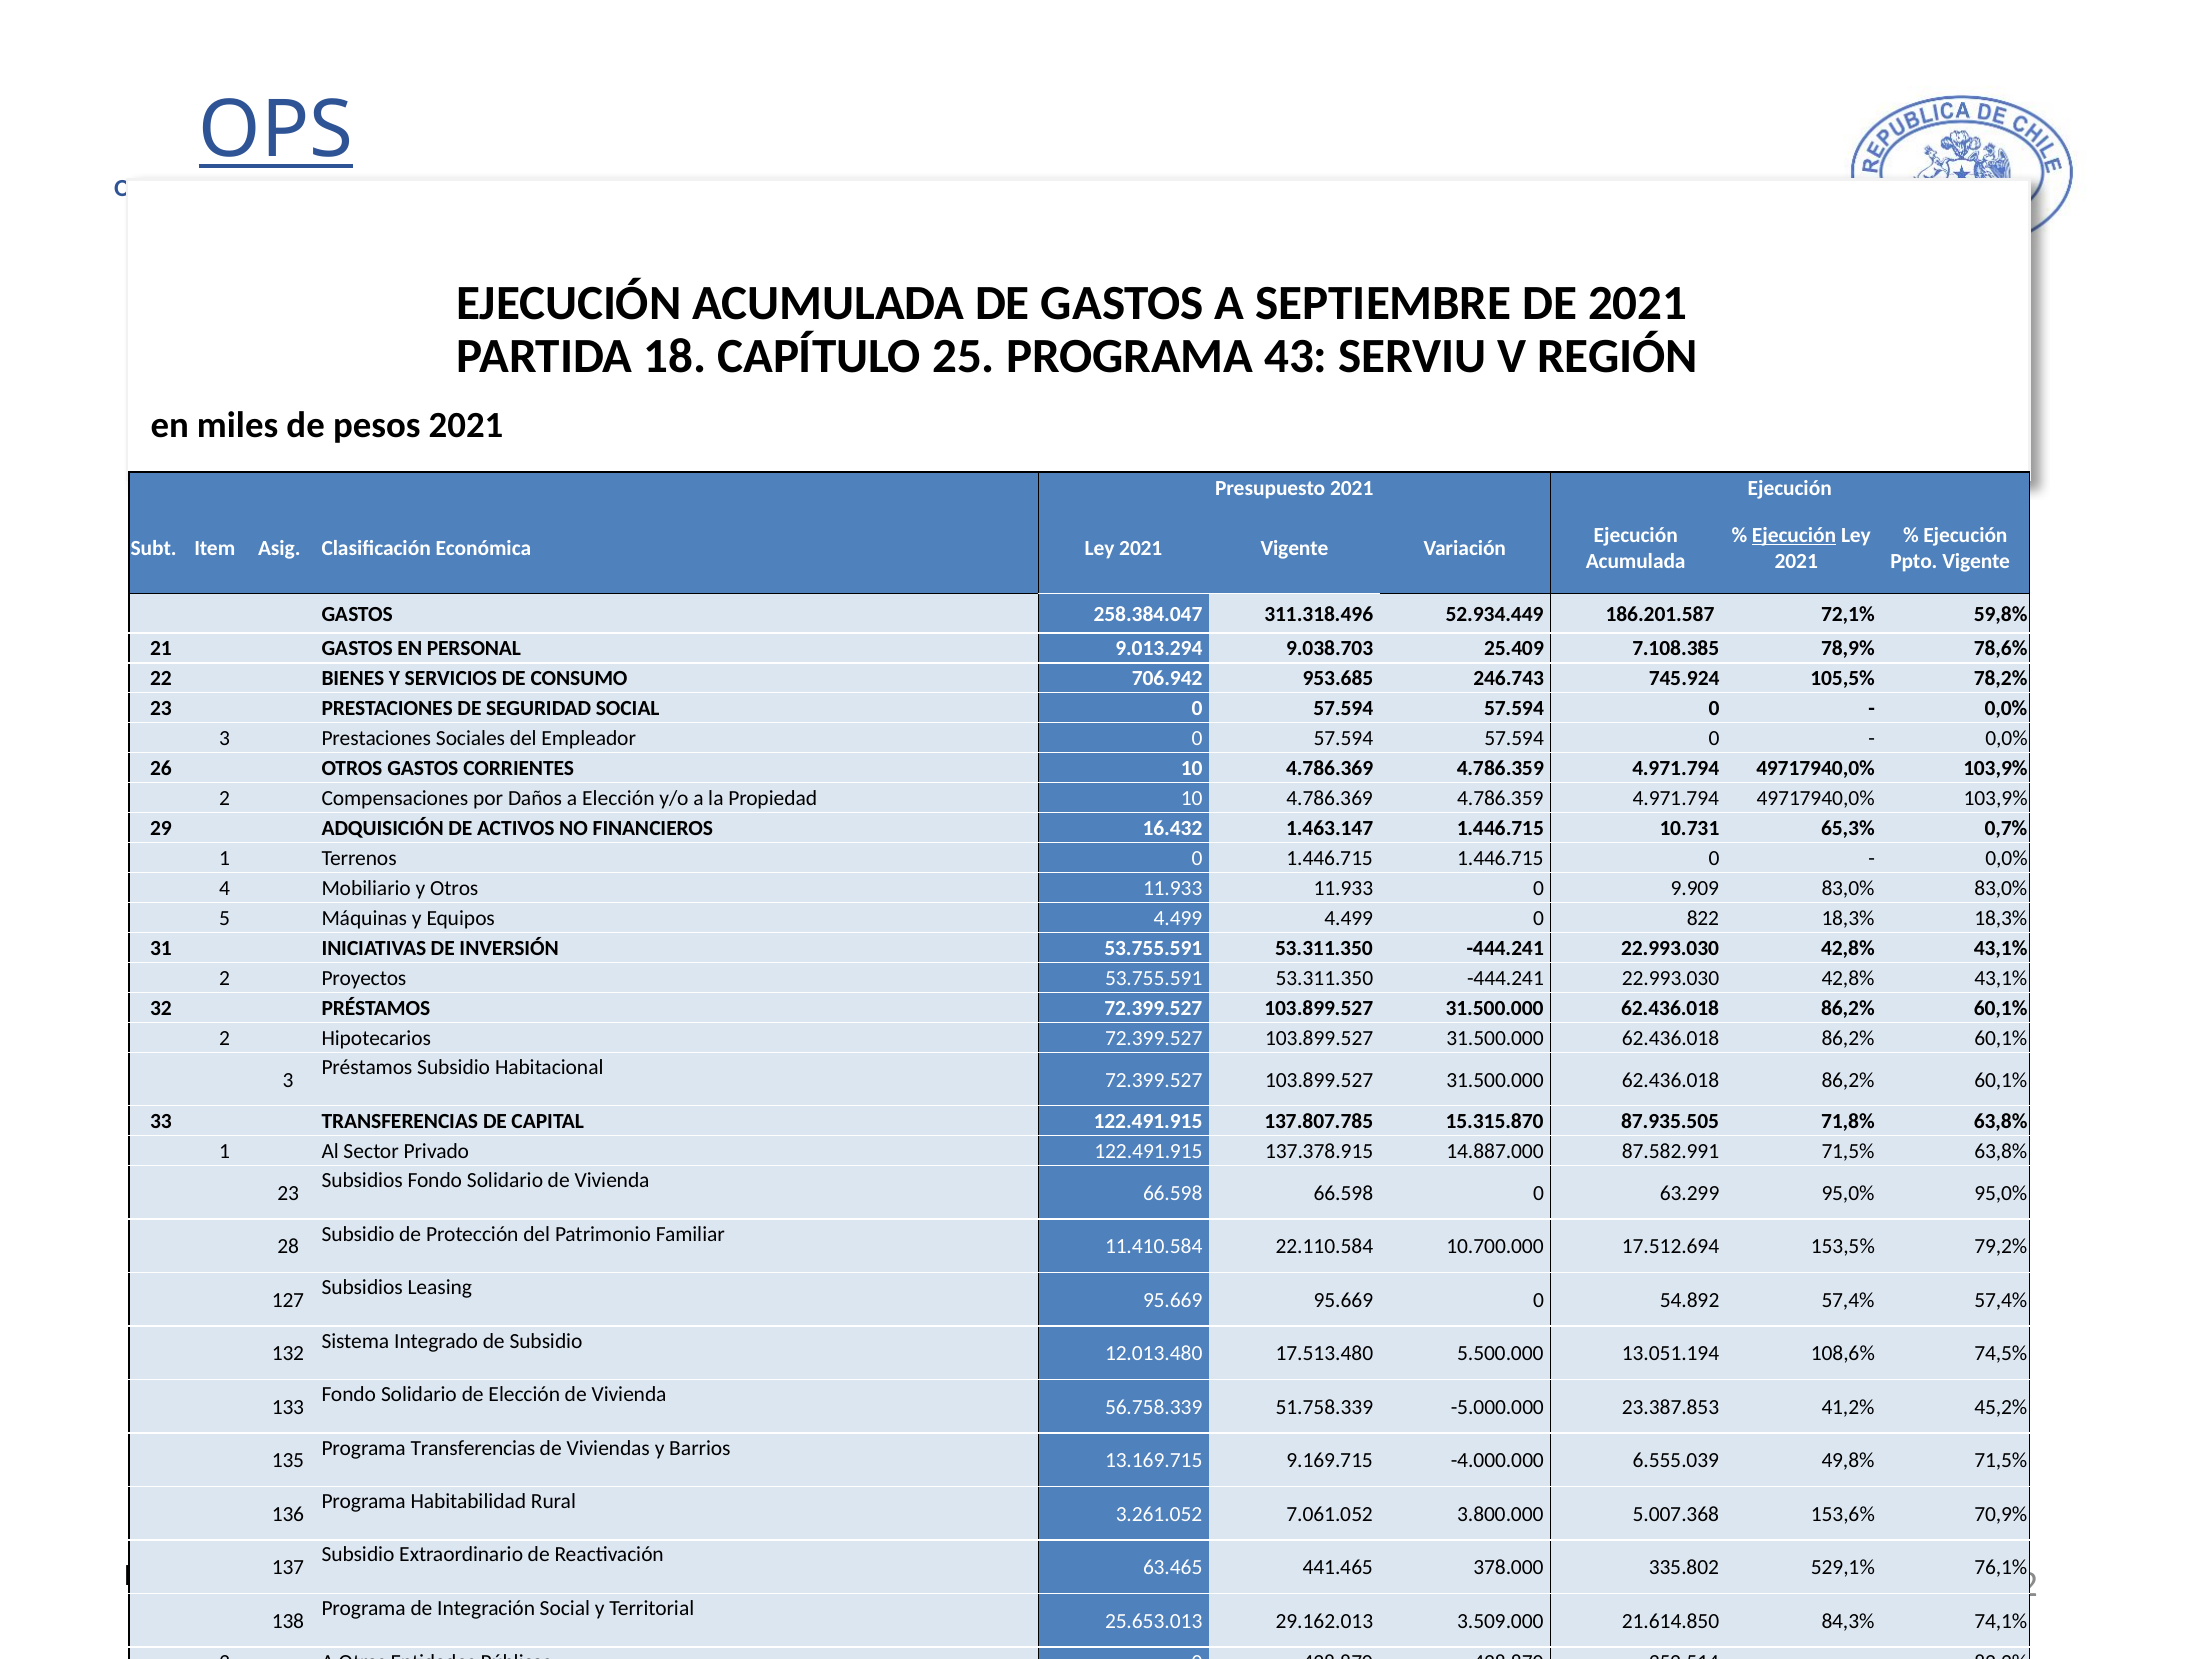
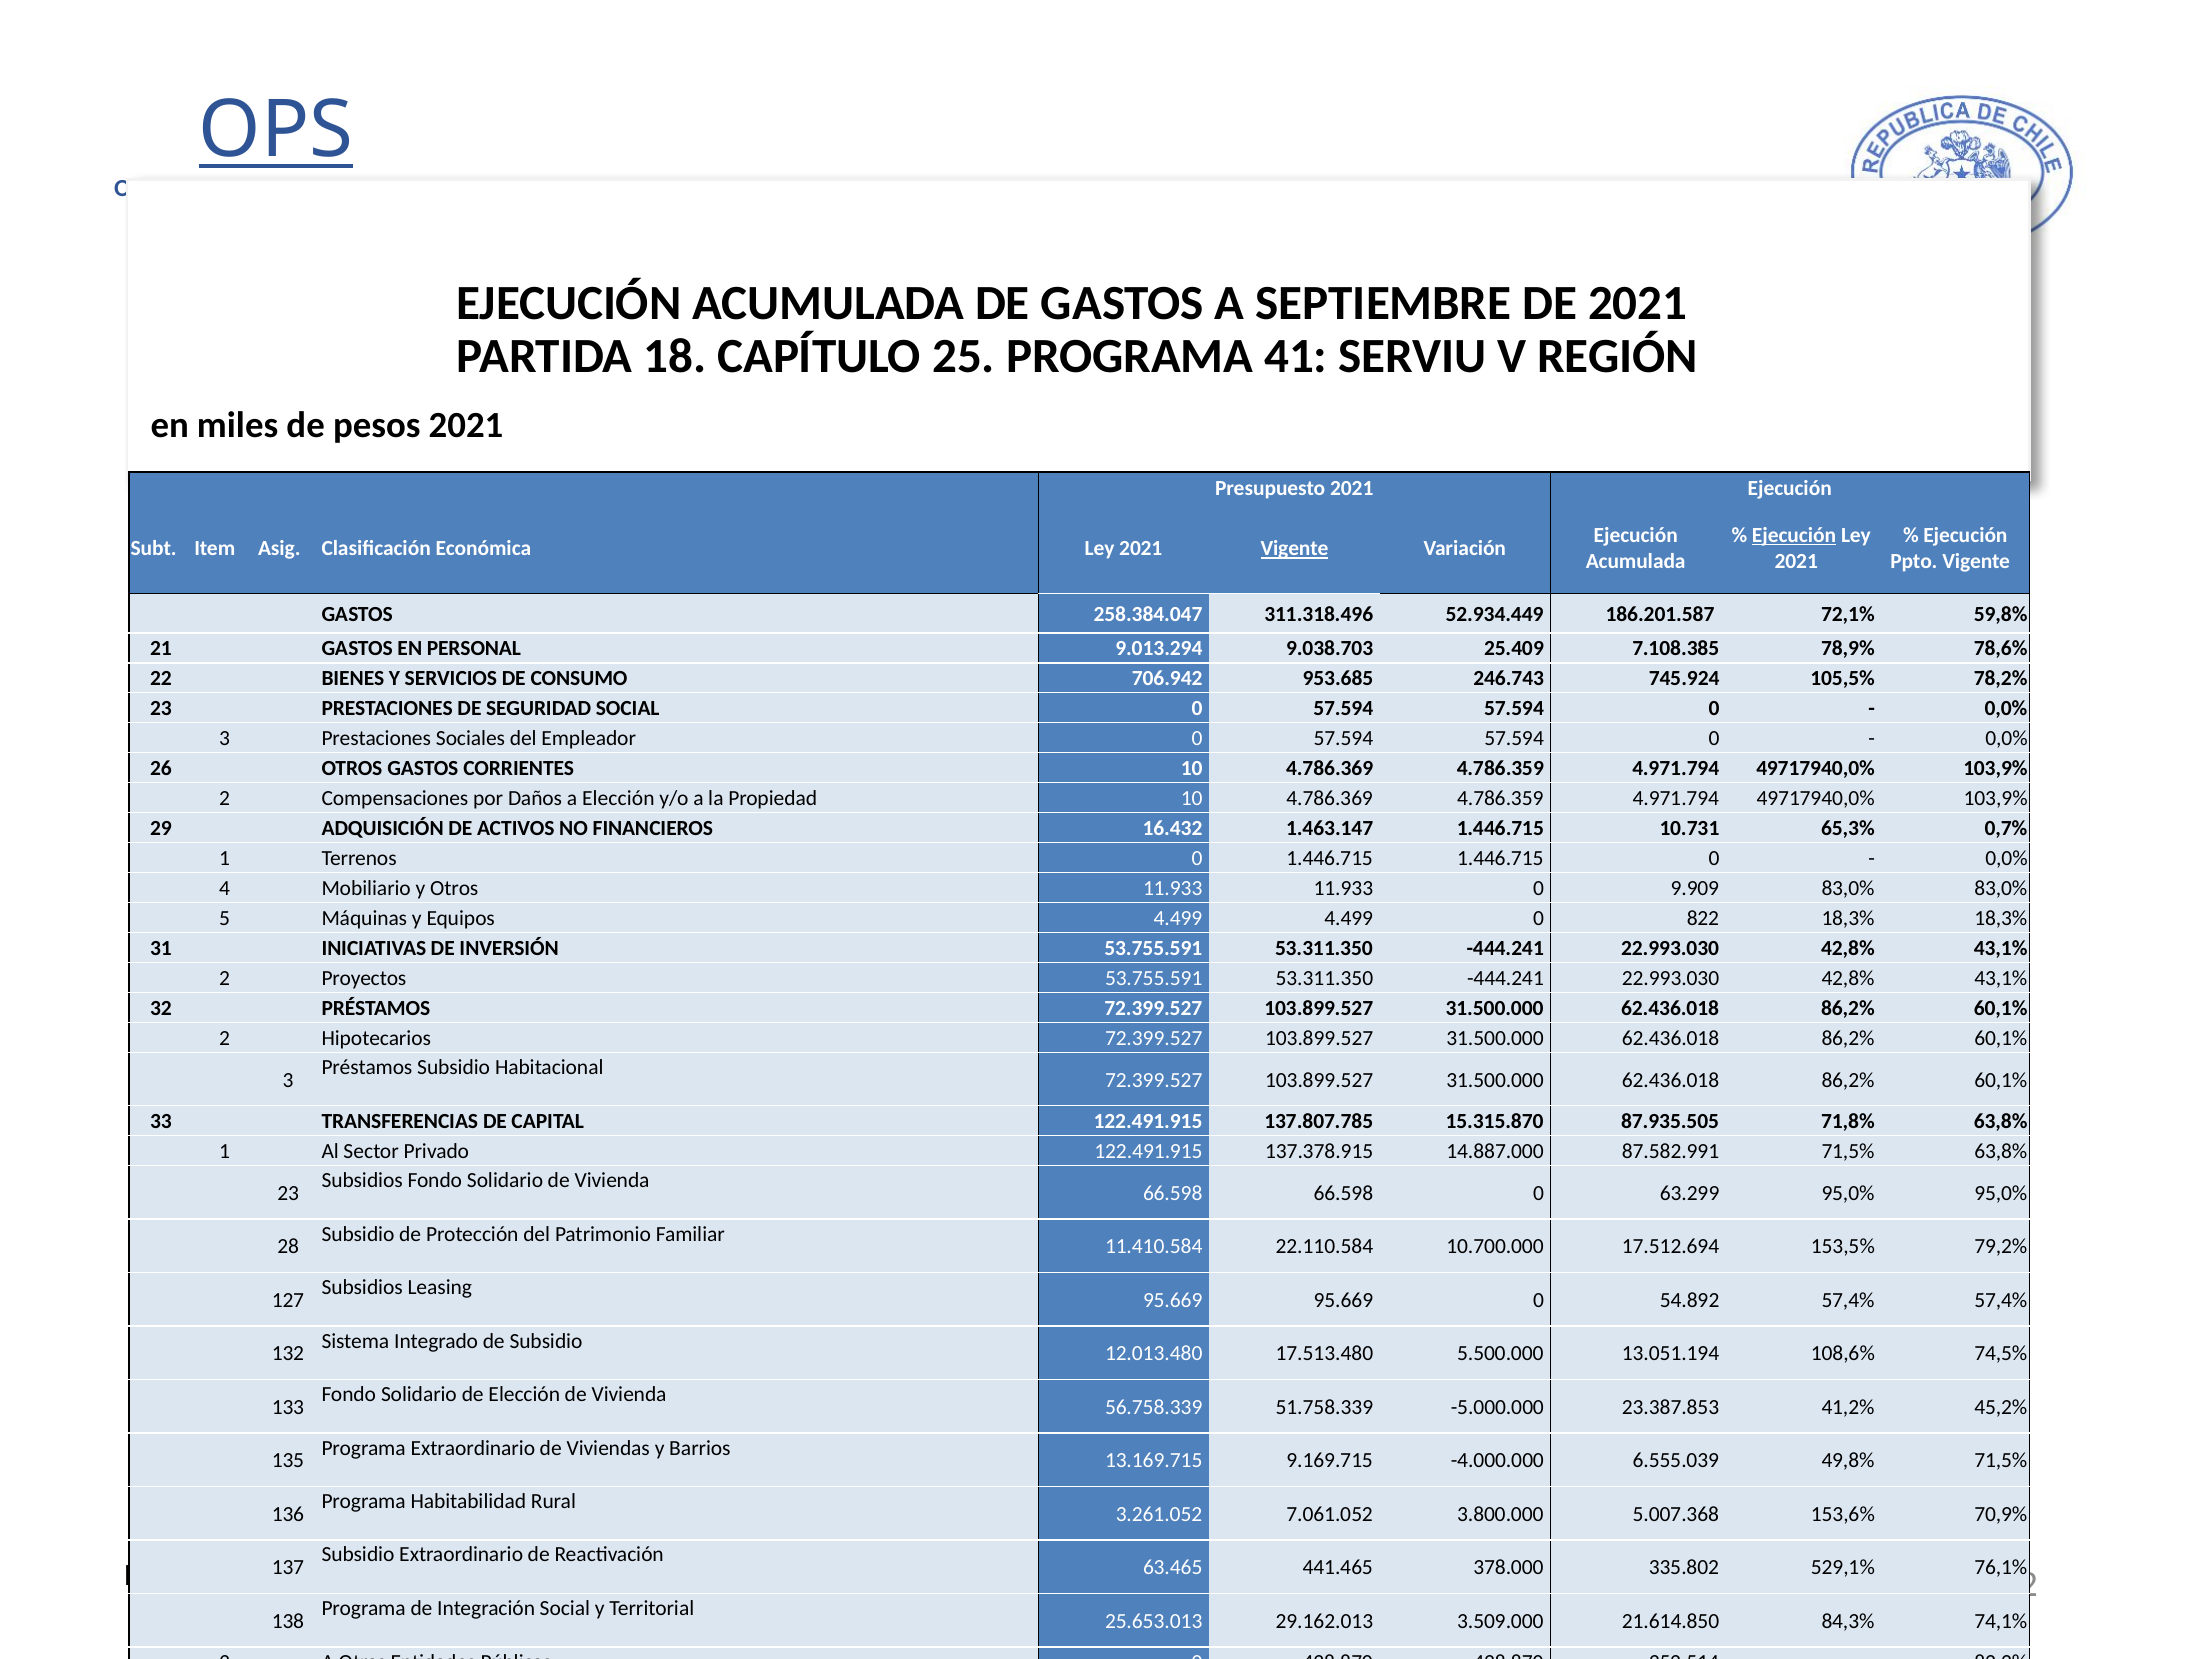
43: 43 -> 41
Vigente at (1294, 549) underline: none -> present
Programa Transferencias: Transferencias -> Extraordinario
